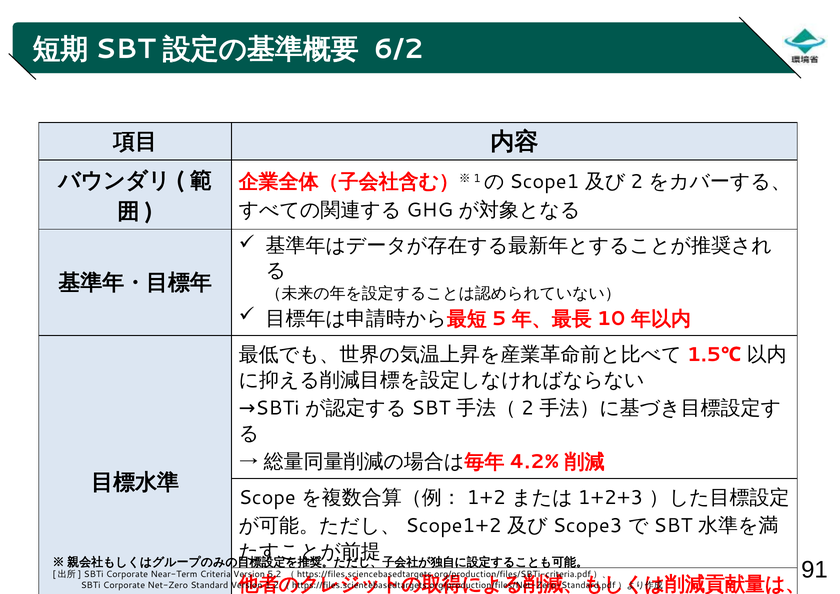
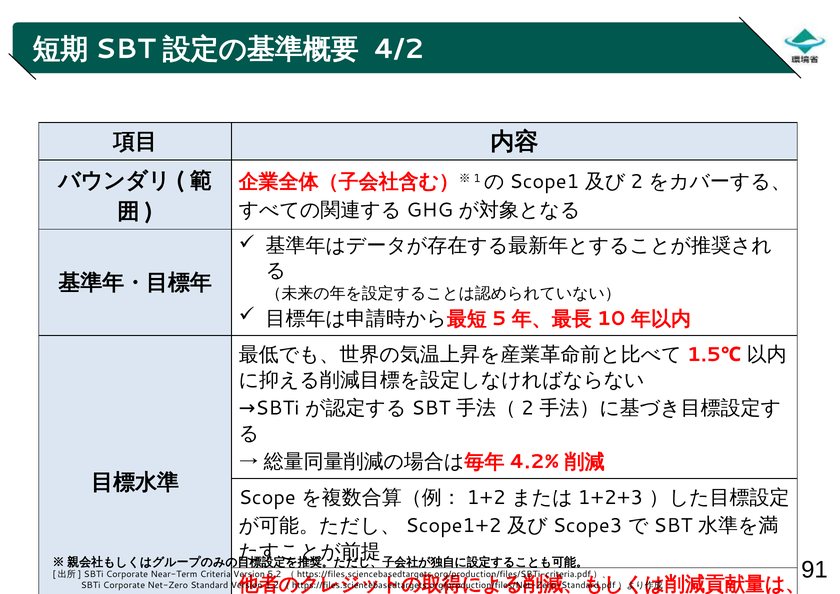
6/2: 6/2 -> 4/2
